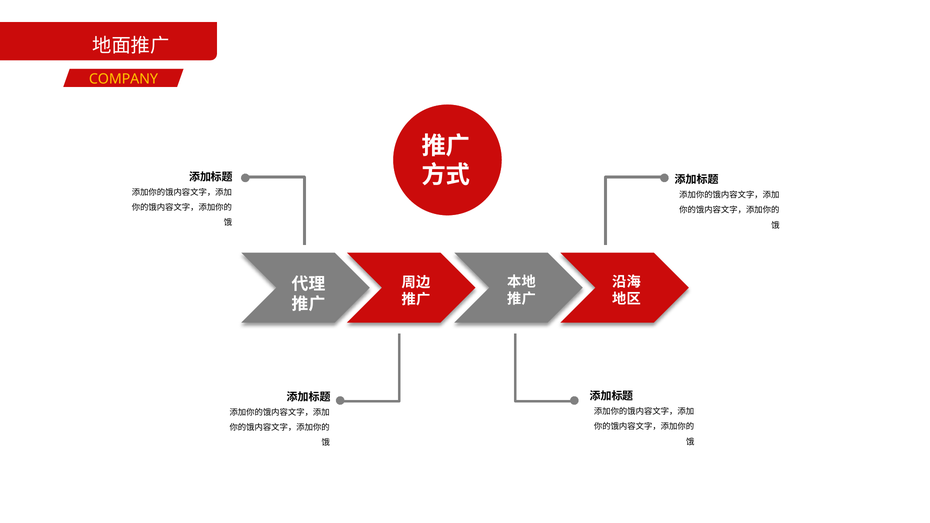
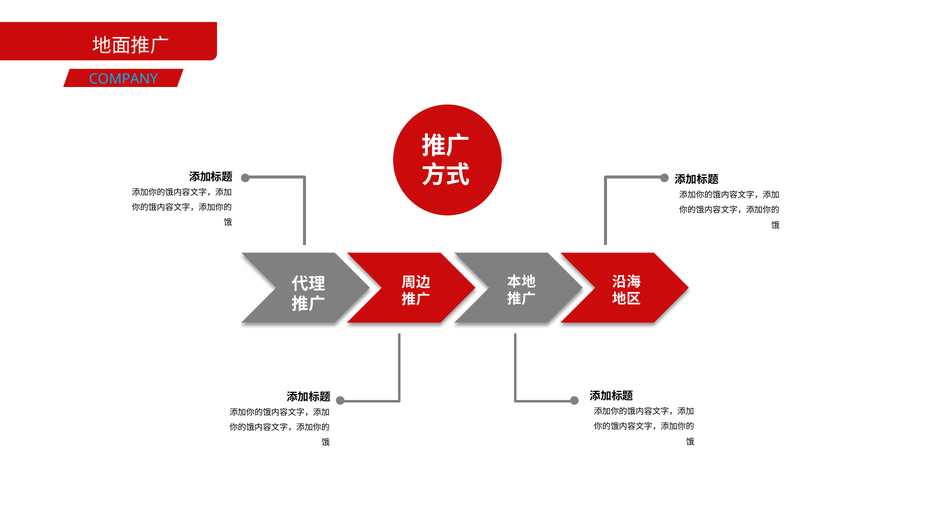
COMPANY colour: yellow -> light blue
